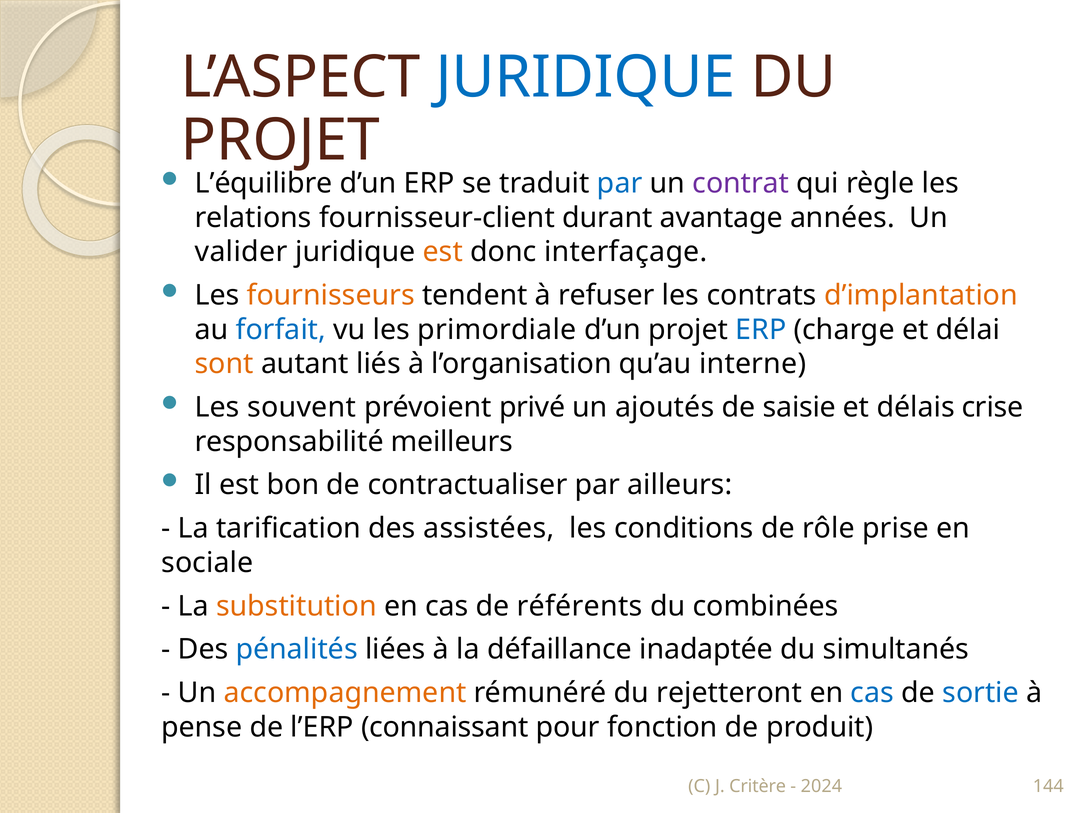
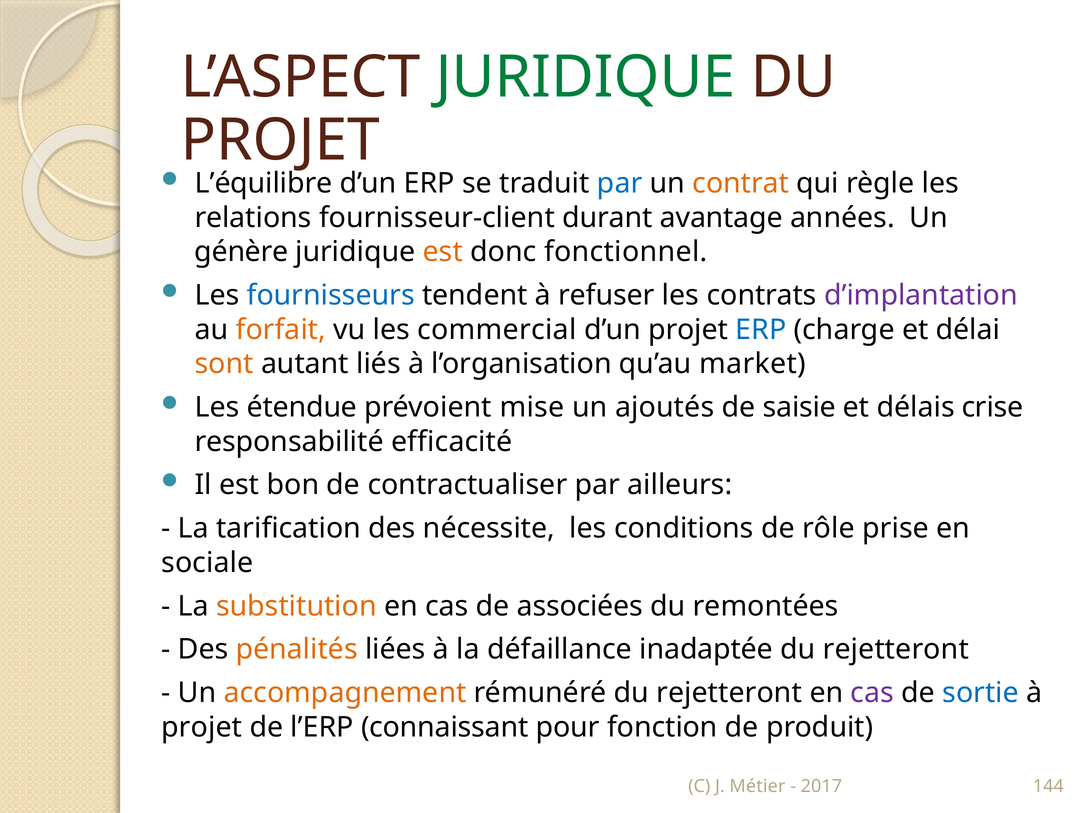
JURIDIQUE at (586, 77) colour: blue -> green
contrat colour: purple -> orange
valider: valider -> génère
interfaçage: interfaçage -> fonctionnel
fournisseurs colour: orange -> blue
d’implantation colour: orange -> purple
forfait colour: blue -> orange
primordiale: primordiale -> commercial
interne: interne -> market
souvent: souvent -> étendue
privé: privé -> mise
meilleurs: meilleurs -> efficacité
assistées: assistées -> nécessite
référents: référents -> associées
combinées: combinées -> remontées
pénalités colour: blue -> orange
simultanés at (896, 649): simultanés -> rejetteront
cas at (872, 693) colour: blue -> purple
pense at (202, 727): pense -> projet
Critère: Critère -> Métier
2024: 2024 -> 2017
